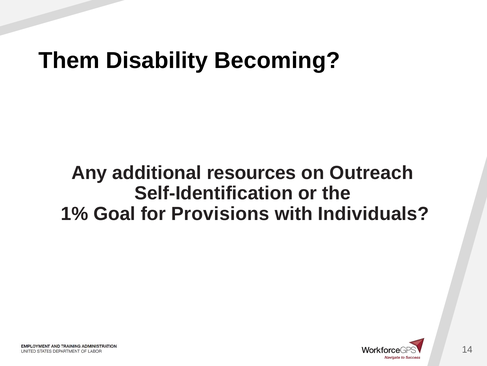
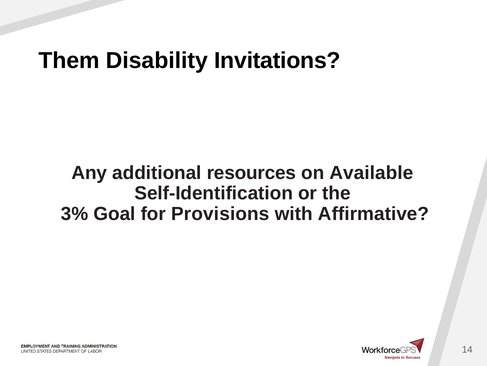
Becoming: Becoming -> Invitations
Outreach: Outreach -> Available
1%: 1% -> 3%
Individuals: Individuals -> Affirmative
